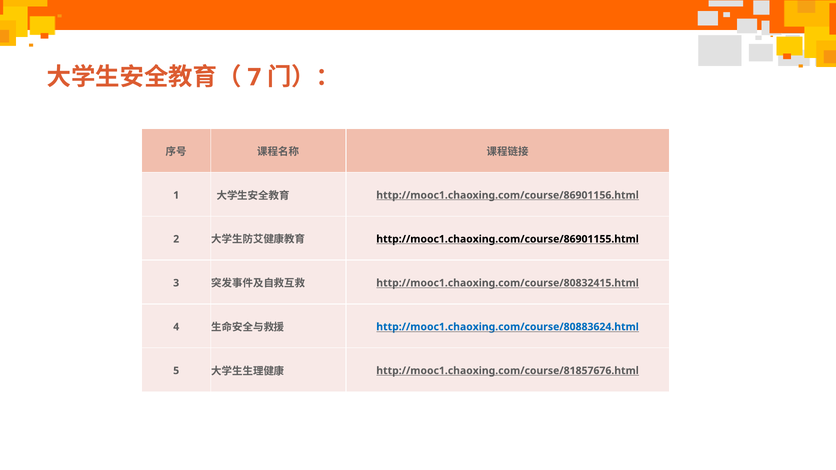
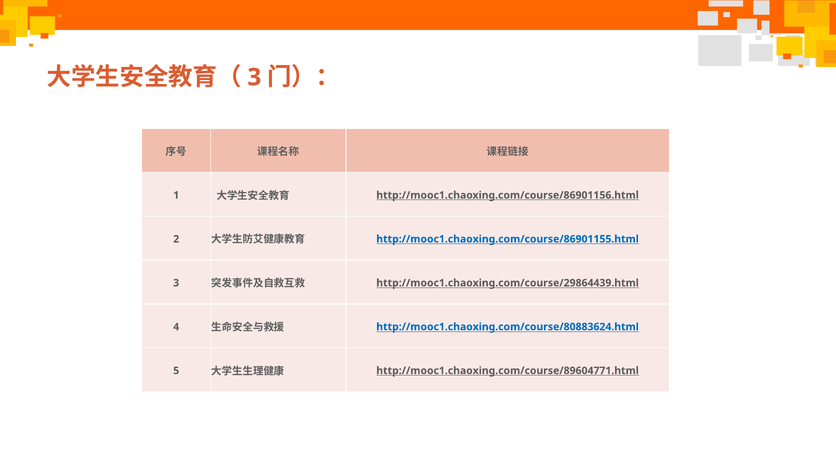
7 at (254, 77): 7 -> 3
http://mooc1.chaoxing.com/course/86901155.html colour: black -> blue
http://mooc1.chaoxing.com/course/80832415.html: http://mooc1.chaoxing.com/course/80832415.html -> http://mooc1.chaoxing.com/course/29864439.html
http://mooc1.chaoxing.com/course/81857676.html: http://mooc1.chaoxing.com/course/81857676.html -> http://mooc1.chaoxing.com/course/89604771.html
